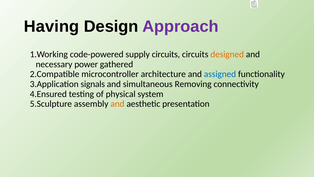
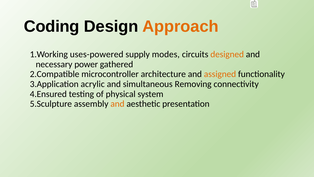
Having: Having -> Coding
Approach colour: purple -> orange
code-powered: code-powered -> uses-powered
supply circuits: circuits -> modes
assigned colour: blue -> orange
signals: signals -> acrylic
